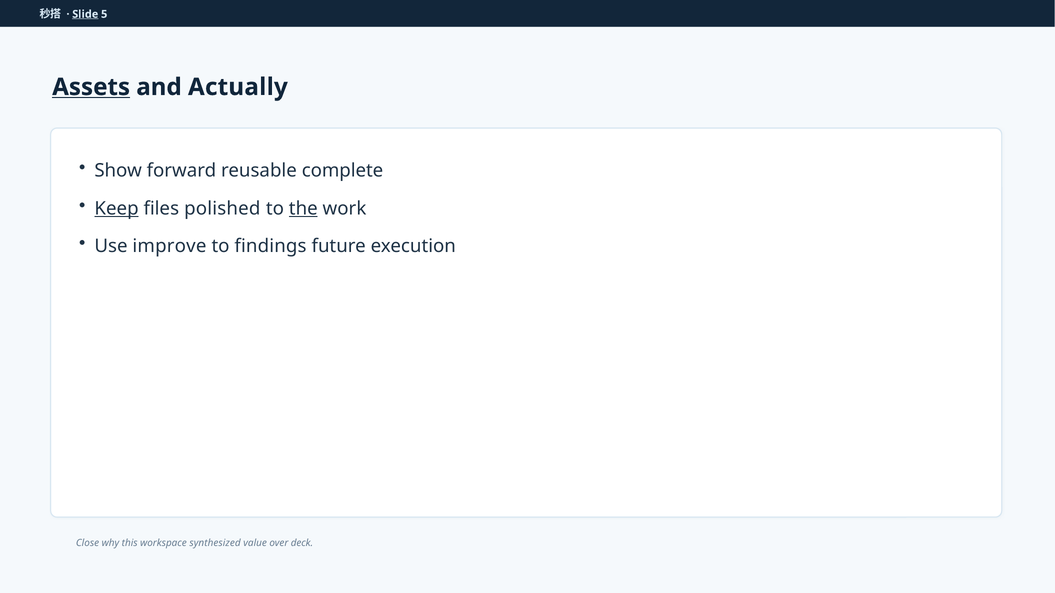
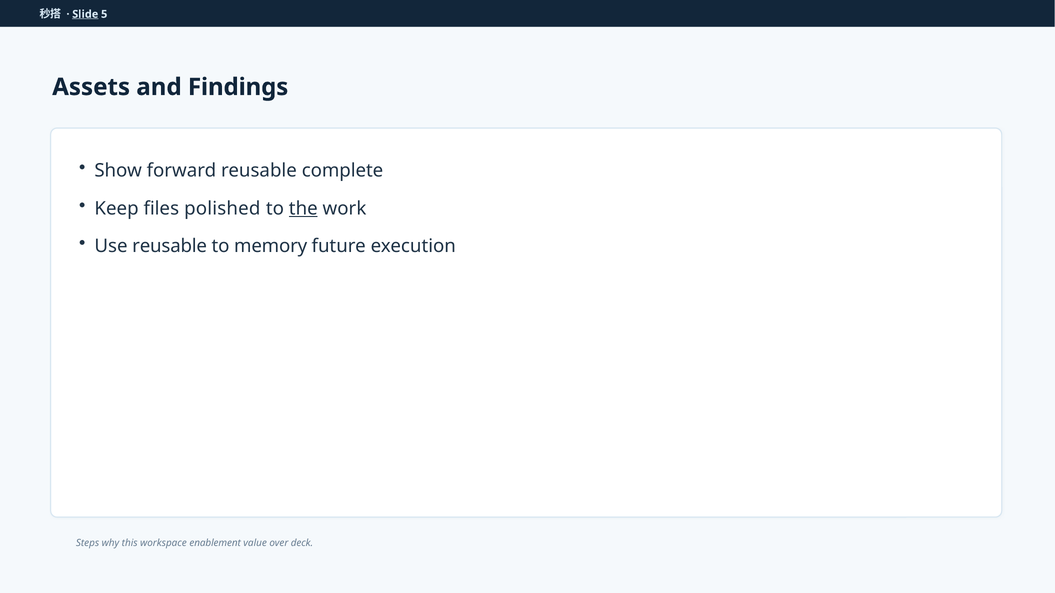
Assets underline: present -> none
Actually: Actually -> Findings
Keep underline: present -> none
Use improve: improve -> reusable
findings: findings -> memory
Close: Close -> Steps
synthesized: synthesized -> enablement
